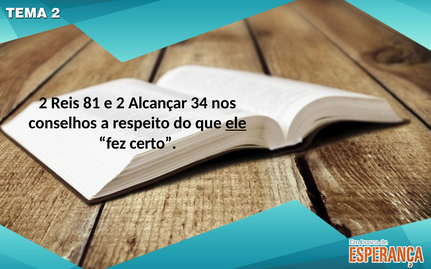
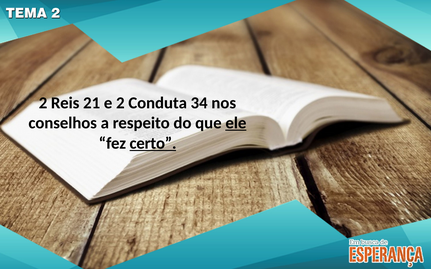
81: 81 -> 21
Alcançar: Alcançar -> Conduta
certo underline: none -> present
